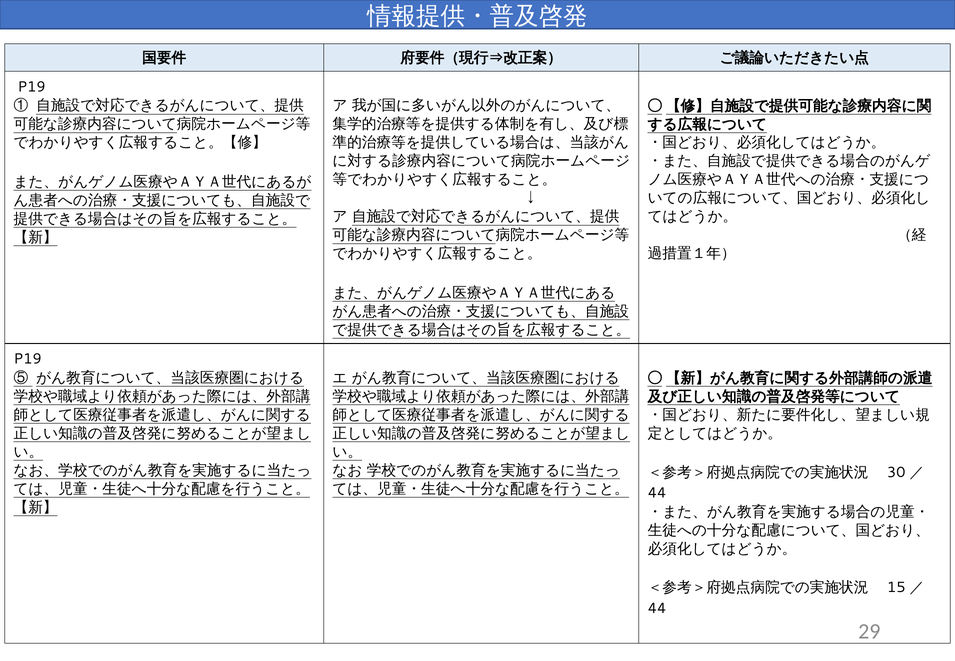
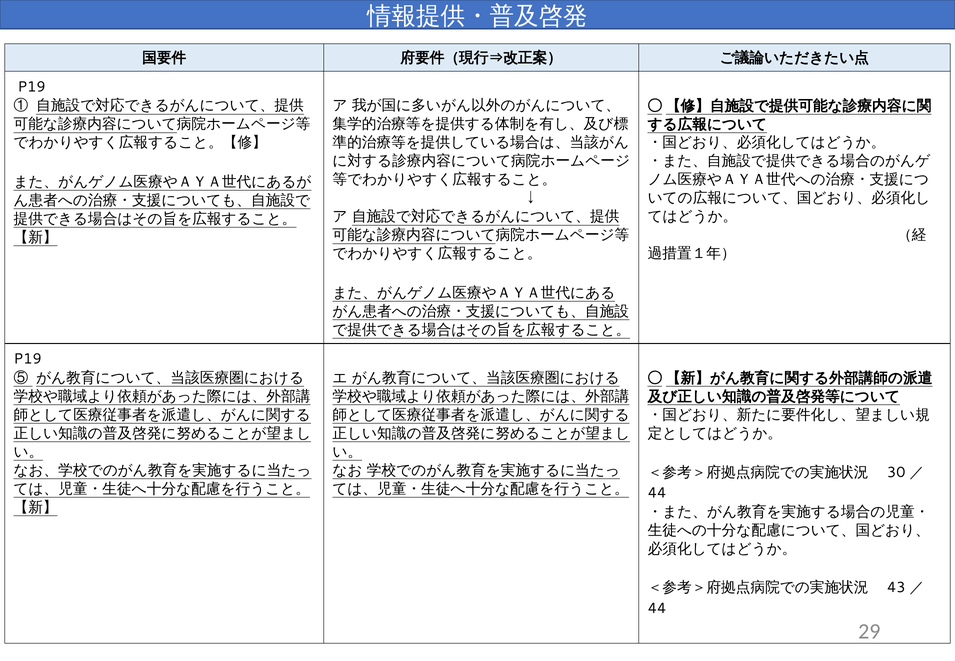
15: 15 -> 43
